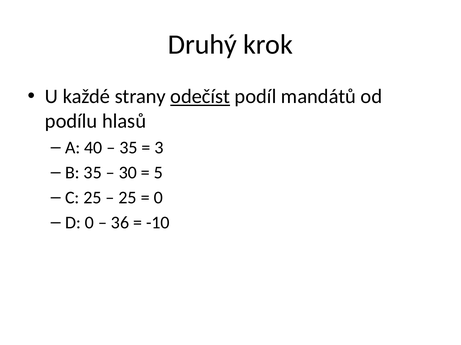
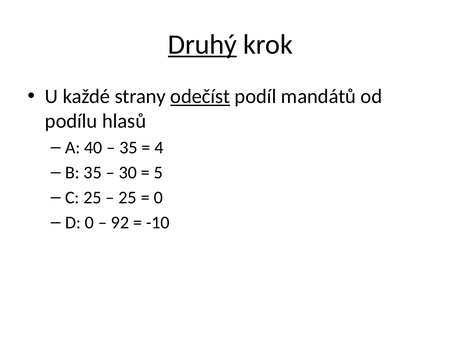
Druhý underline: none -> present
3: 3 -> 4
36: 36 -> 92
